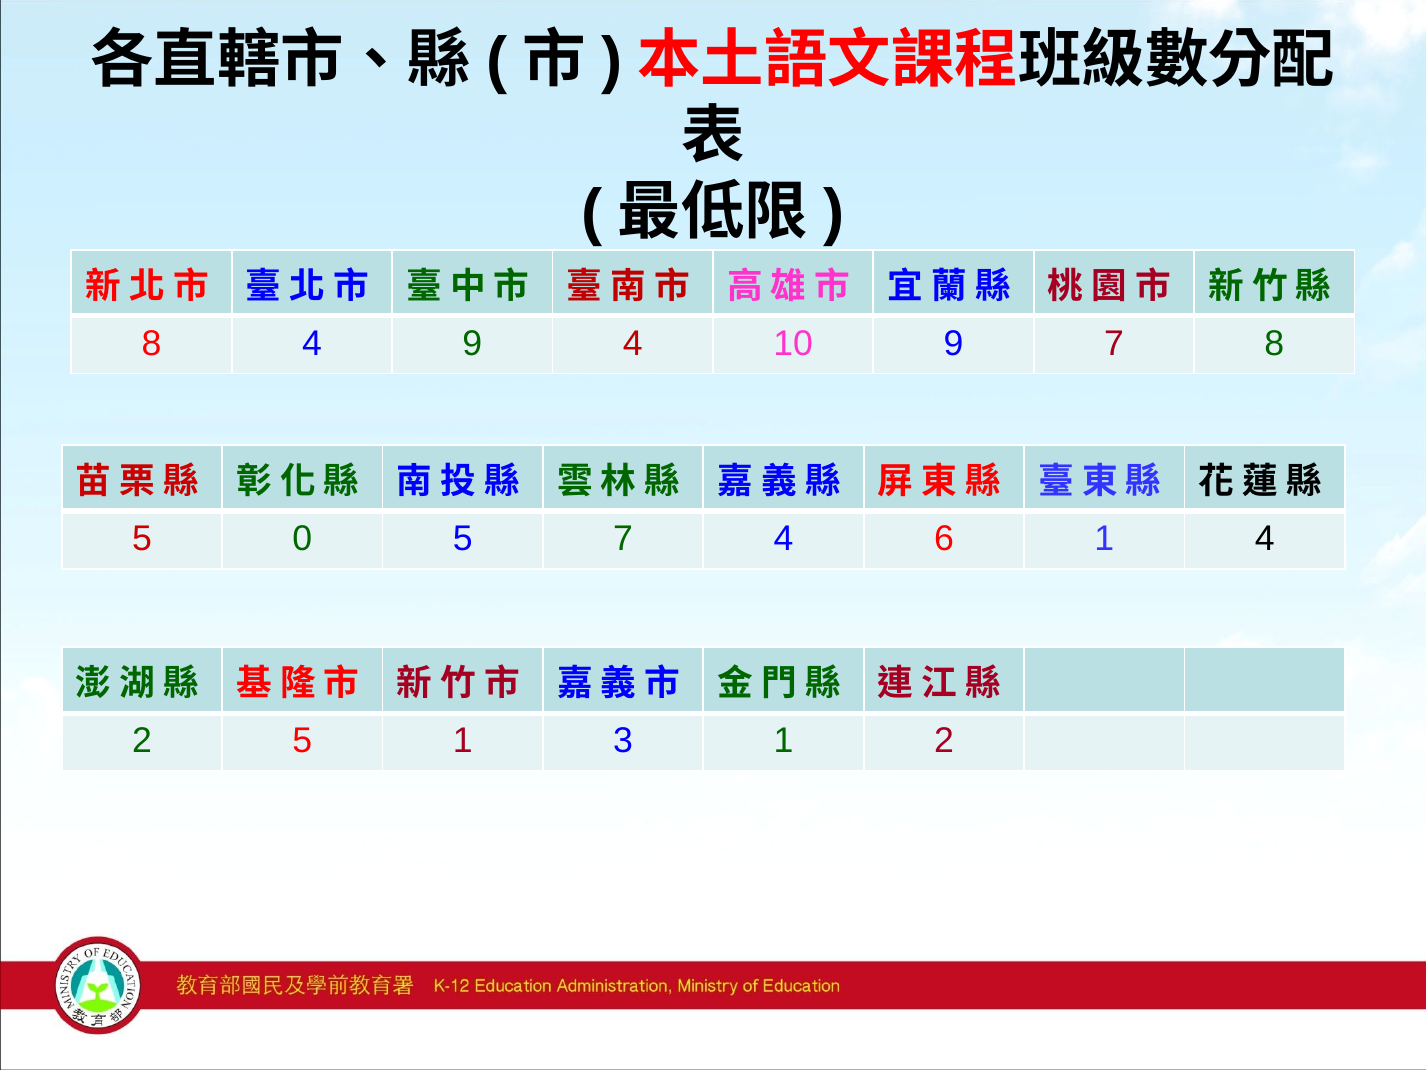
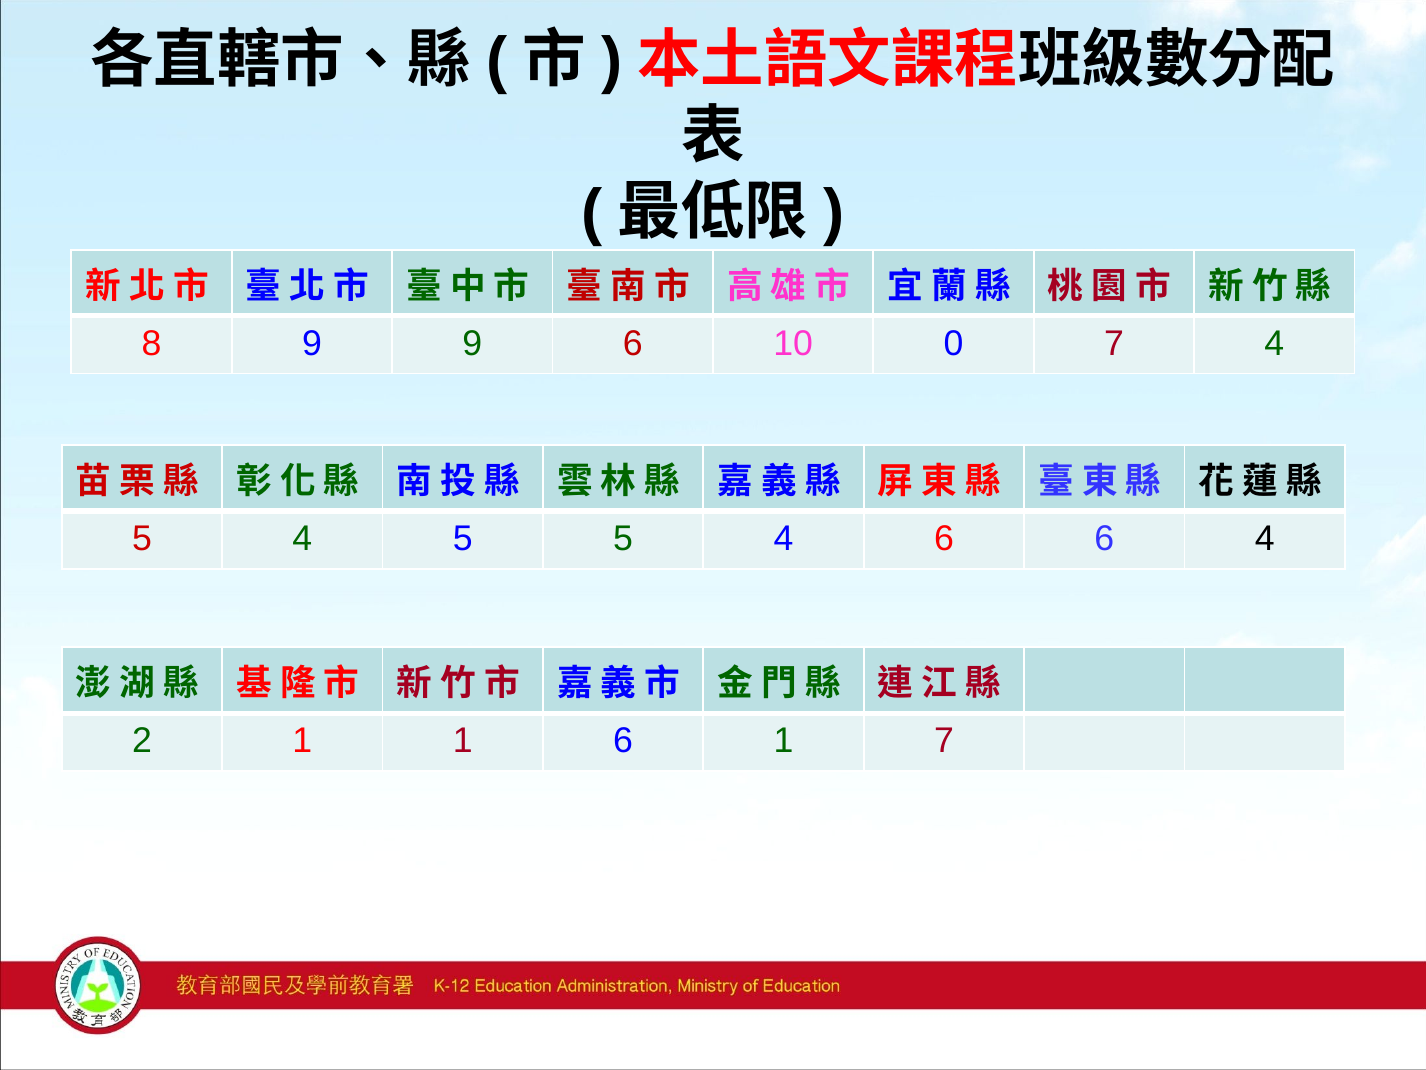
8 4: 4 -> 9
9 4: 4 -> 6
10 9: 9 -> 0
7 8: 8 -> 4
0 at (302, 539): 0 -> 4
5 7: 7 -> 5
6 1: 1 -> 6
2 5: 5 -> 1
1 3: 3 -> 6
1 2: 2 -> 7
